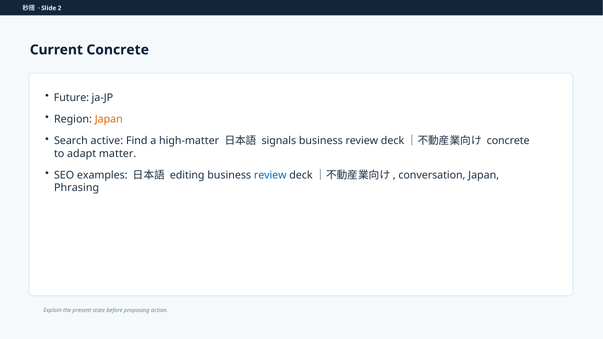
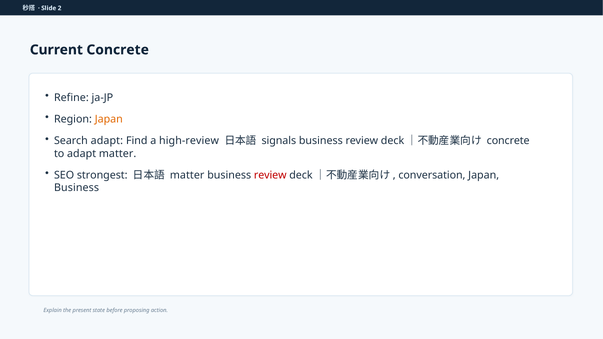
Future: Future -> Refine
Search active: active -> adapt
high-matter: high-matter -> high-review
examples: examples -> strongest
editing at (187, 175): editing -> matter
review at (270, 175) colour: blue -> red
Phrasing at (77, 188): Phrasing -> Business
